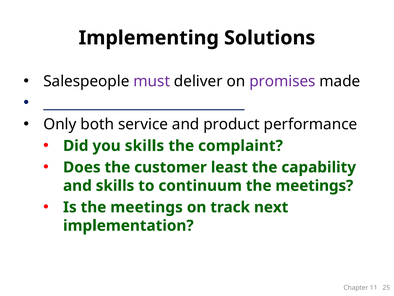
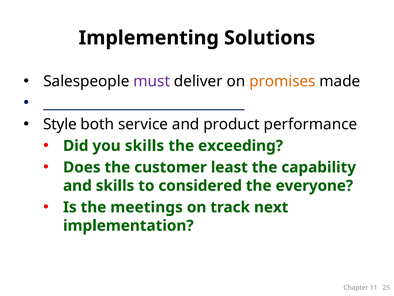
promises colour: purple -> orange
Only: Only -> Style
complaint: complaint -> exceeding
continuum: continuum -> considered
meetings at (314, 185): meetings -> everyone
